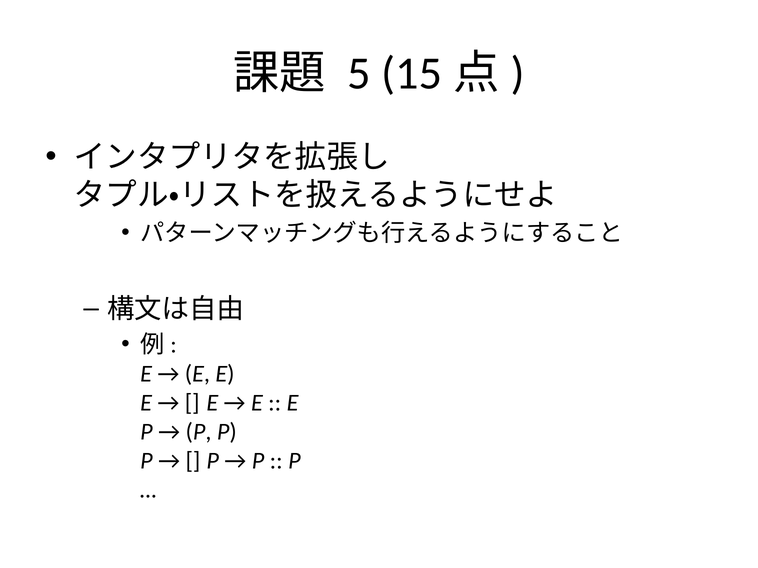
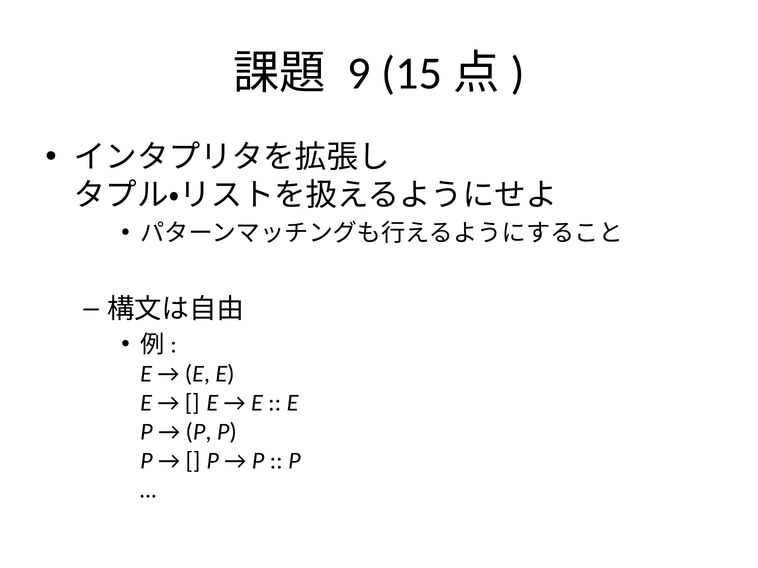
5: 5 -> 9
